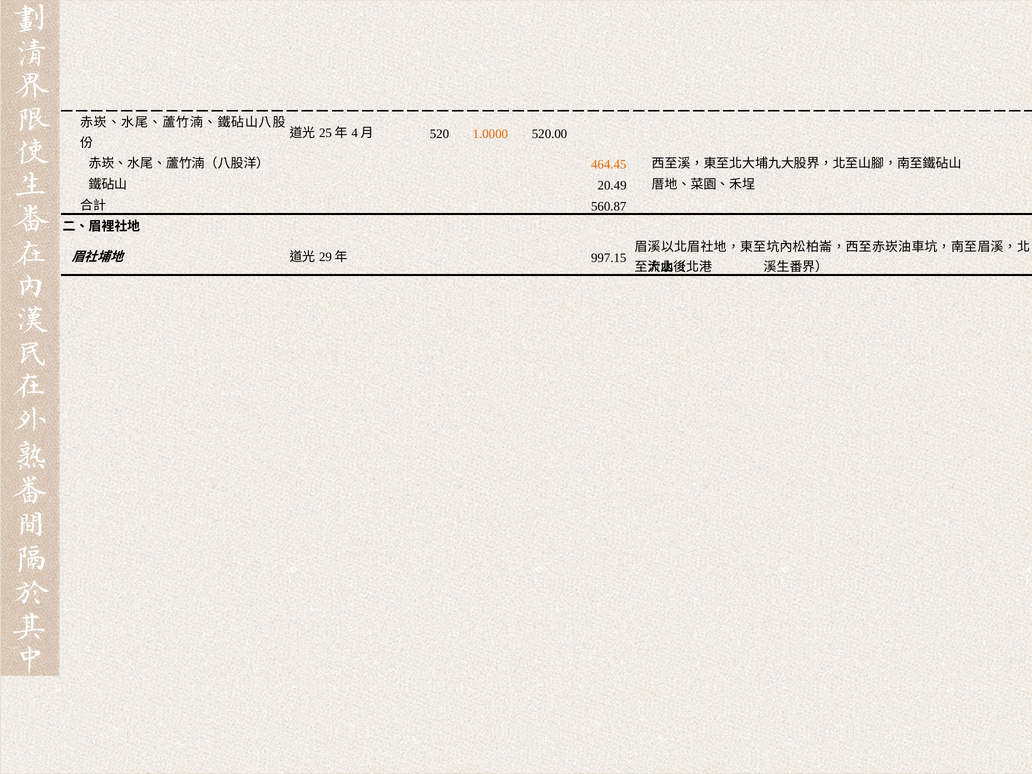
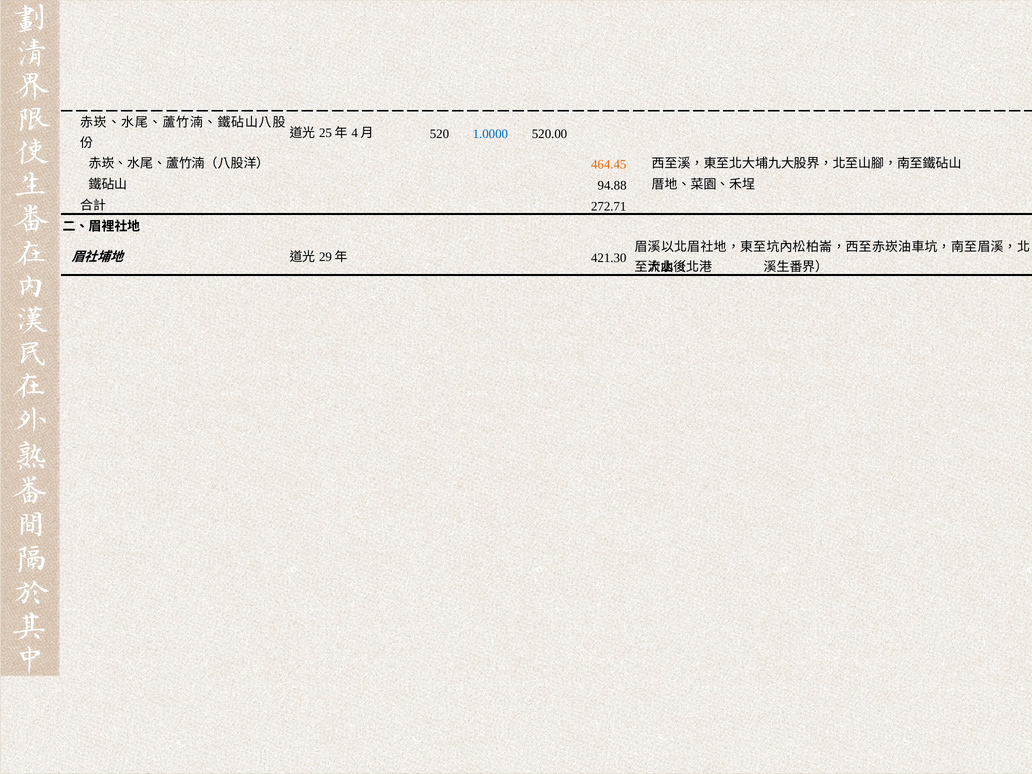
1.0000 colour: orange -> blue
20.49: 20.49 -> 94.88
560.87: 560.87 -> 272.71
997.15: 997.15 -> 421.30
